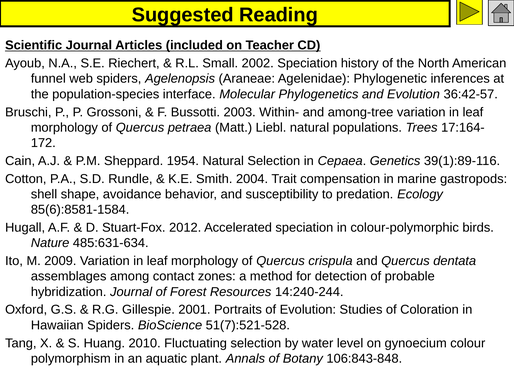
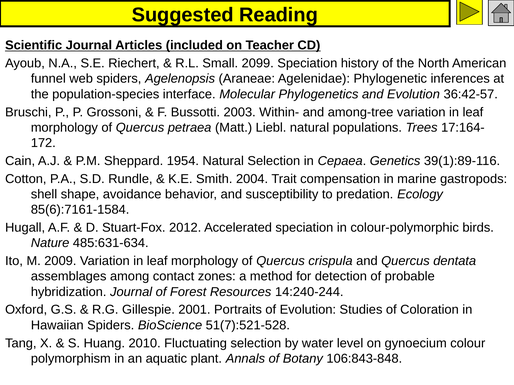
2002: 2002 -> 2099
85(6):8581-1584: 85(6):8581-1584 -> 85(6):7161-1584
